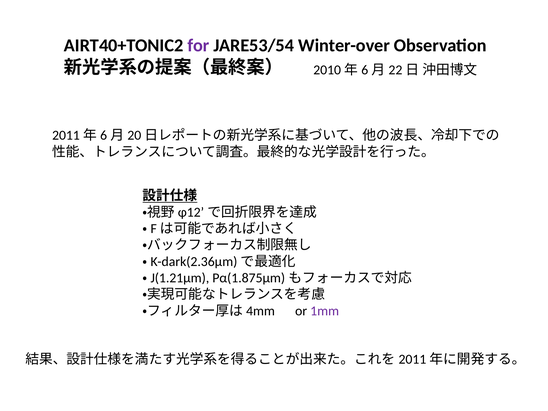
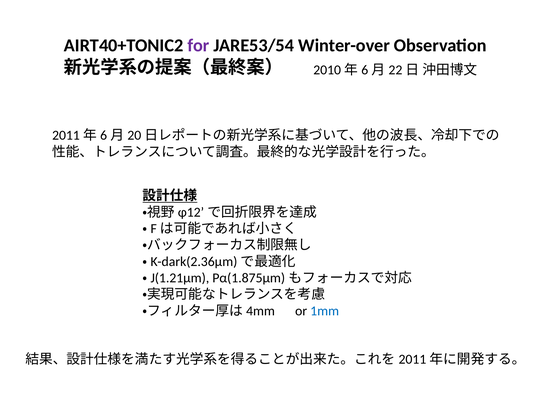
1mm colour: purple -> blue
